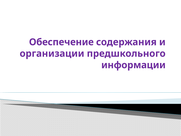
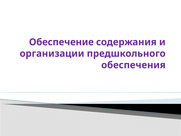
информации: информации -> обеспечения
